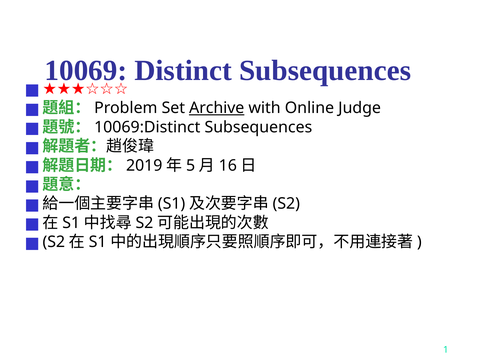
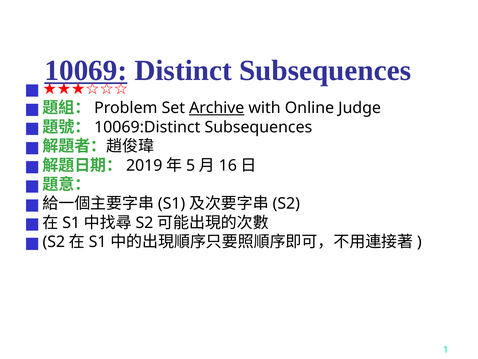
10069 underline: none -> present
